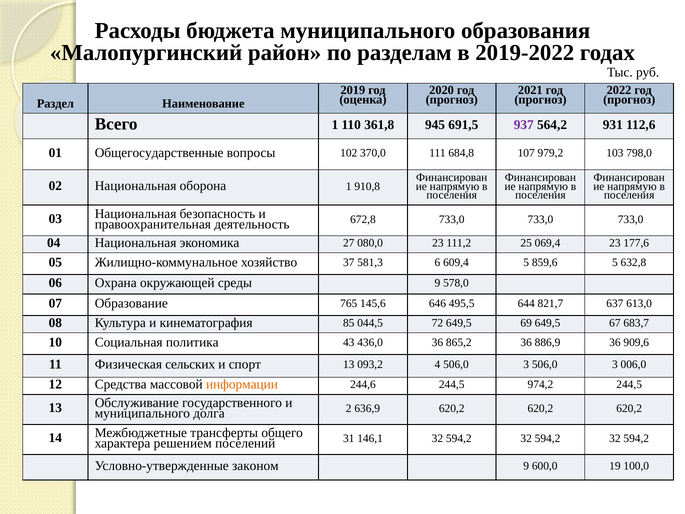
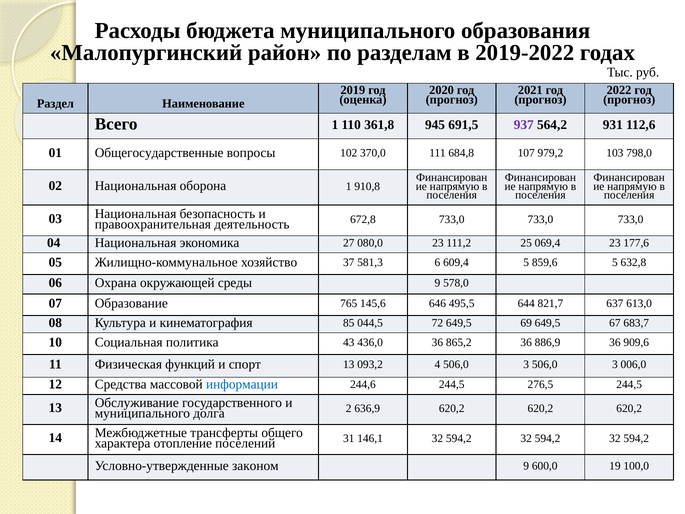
сельских: сельских -> функций
информации colour: orange -> blue
974,2: 974,2 -> 276,5
решением: решением -> отопление
